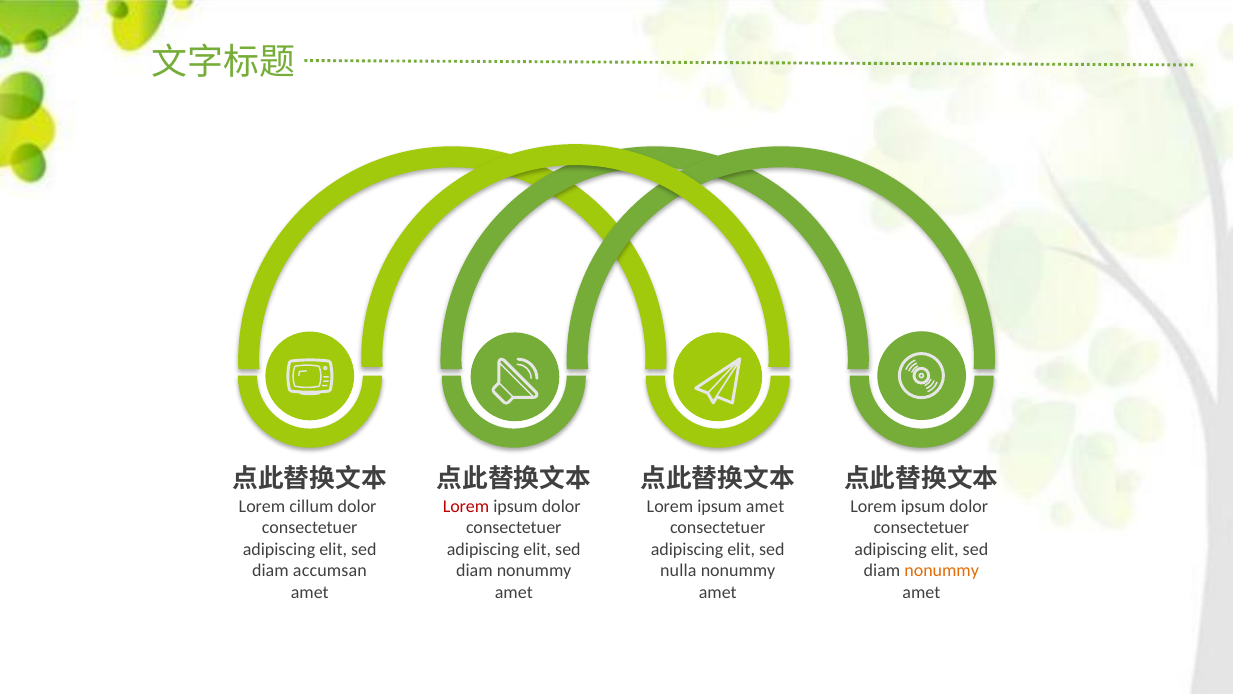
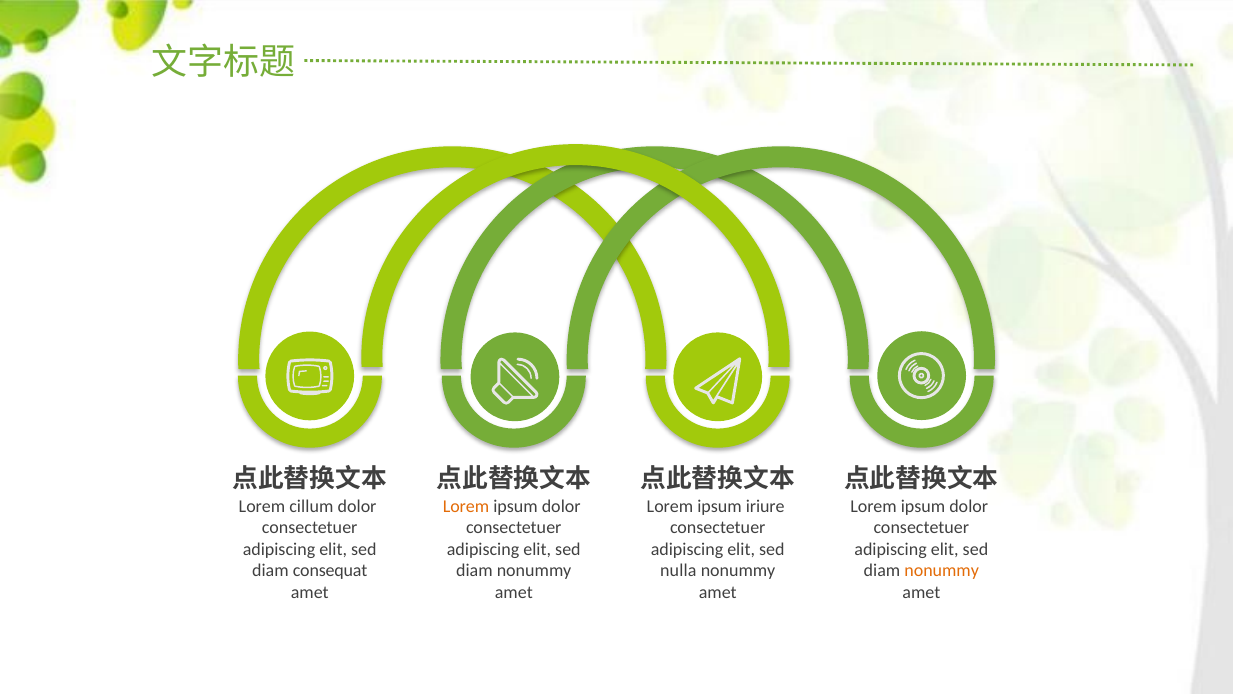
Lorem at (466, 506) colour: red -> orange
ipsum amet: amet -> iriure
accumsan: accumsan -> consequat
